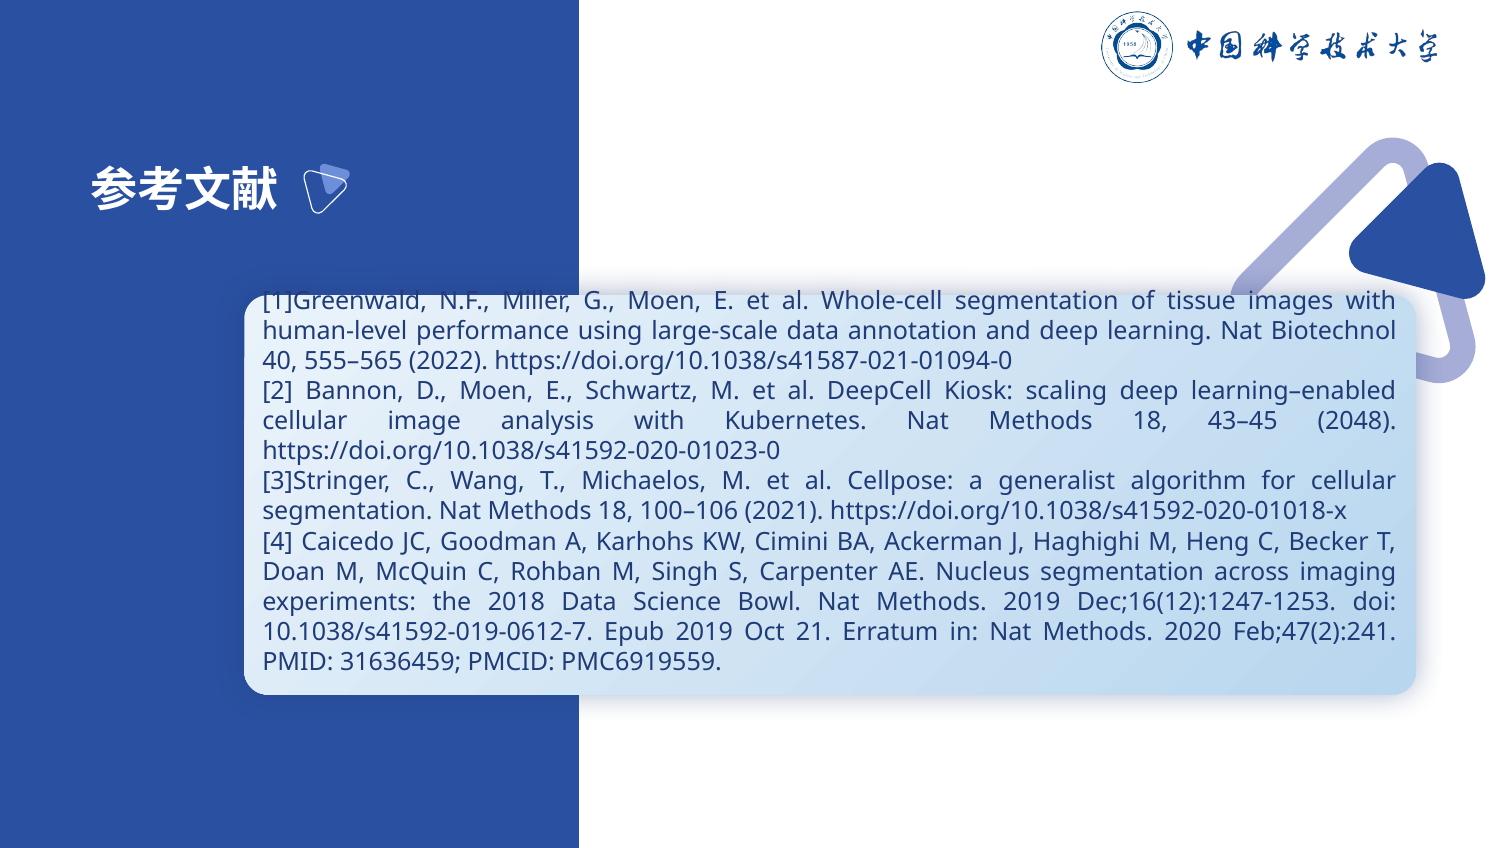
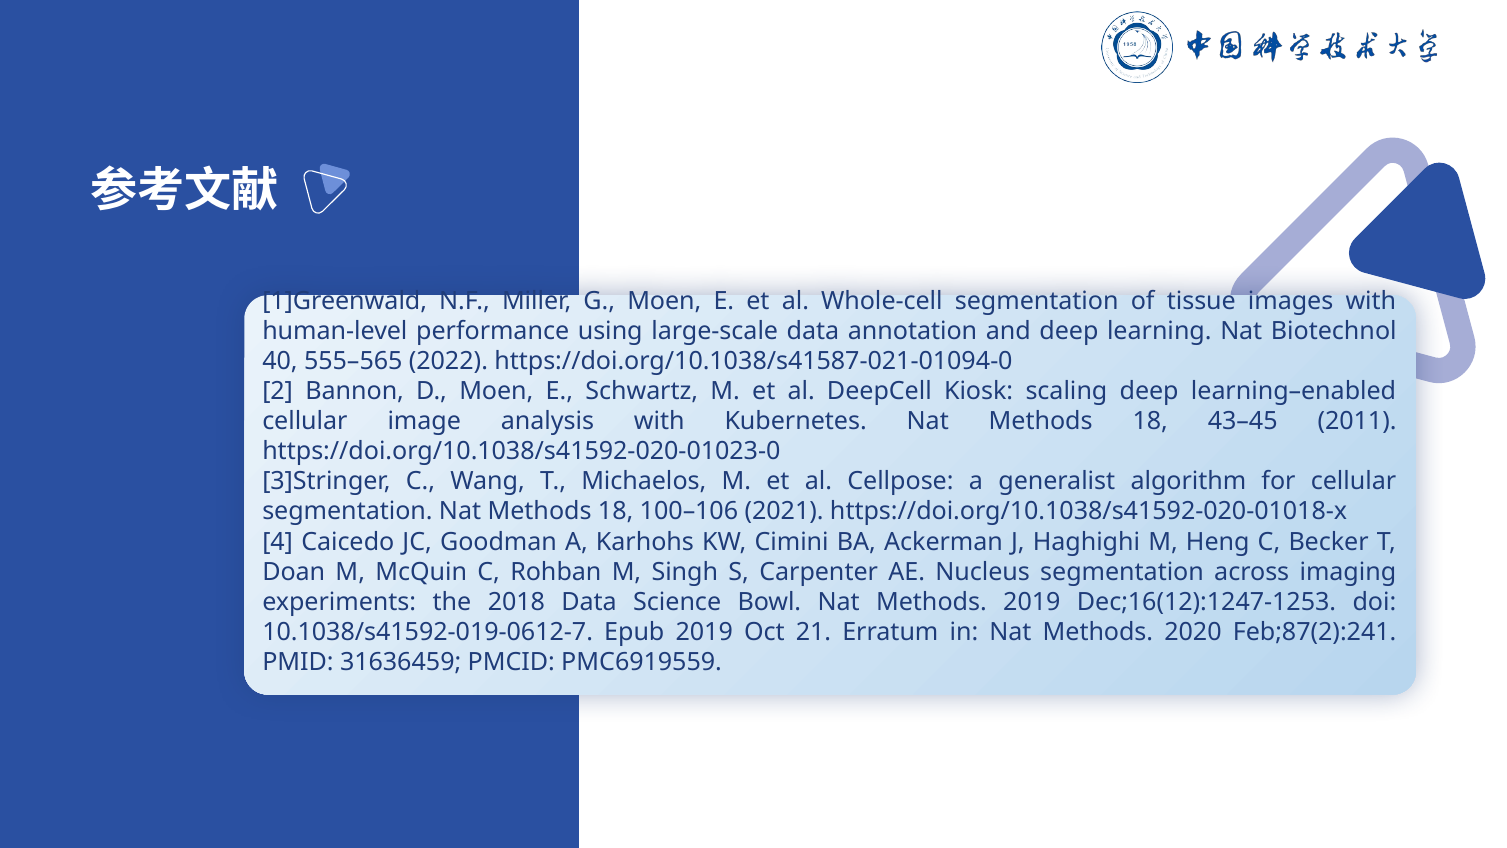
2048: 2048 -> 2011
Feb;47(2):241: Feb;47(2):241 -> Feb;87(2):241
